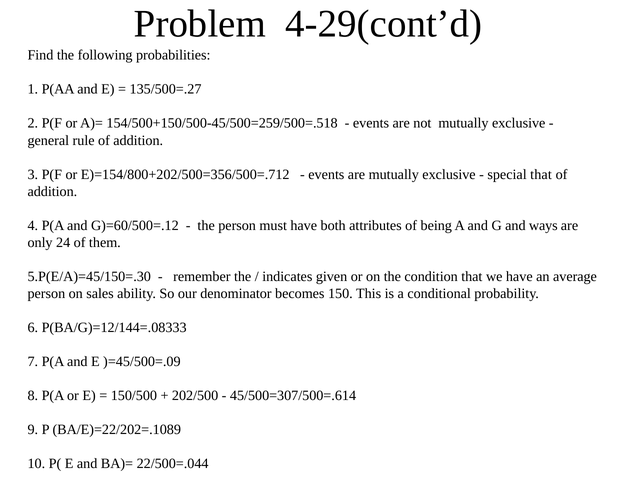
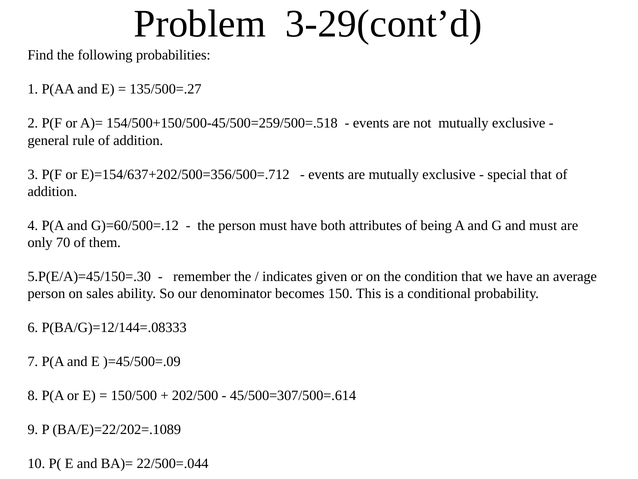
4-29(cont’d: 4-29(cont’d -> 3-29(cont’d
E)=154/800+202/500=356/500=.712: E)=154/800+202/500=356/500=.712 -> E)=154/637+202/500=356/500=.712
and ways: ways -> must
24: 24 -> 70
